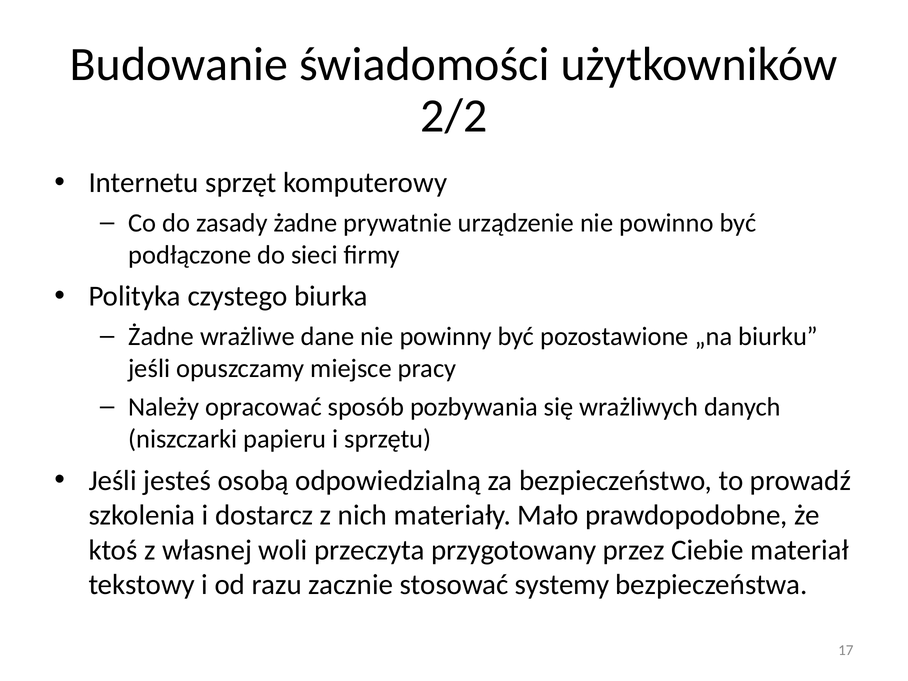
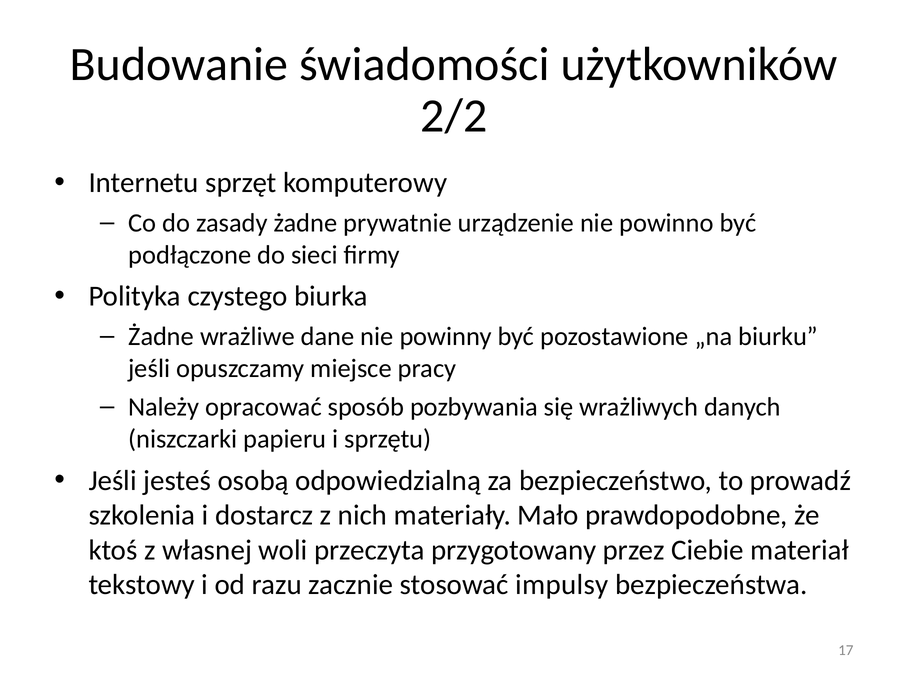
systemy: systemy -> impulsy
